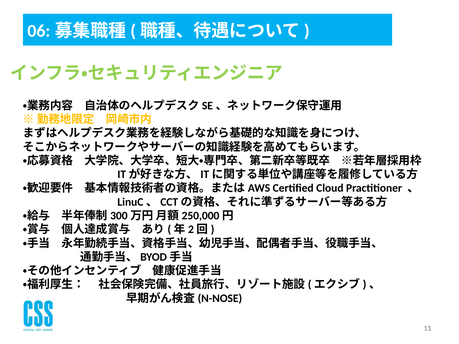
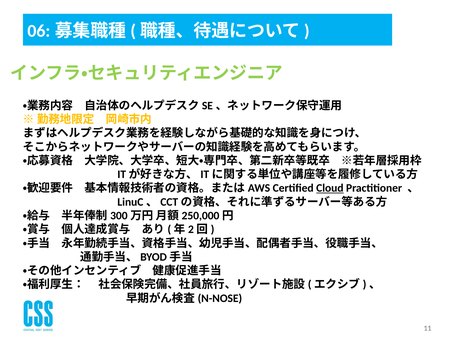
Cloud underline: none -> present
